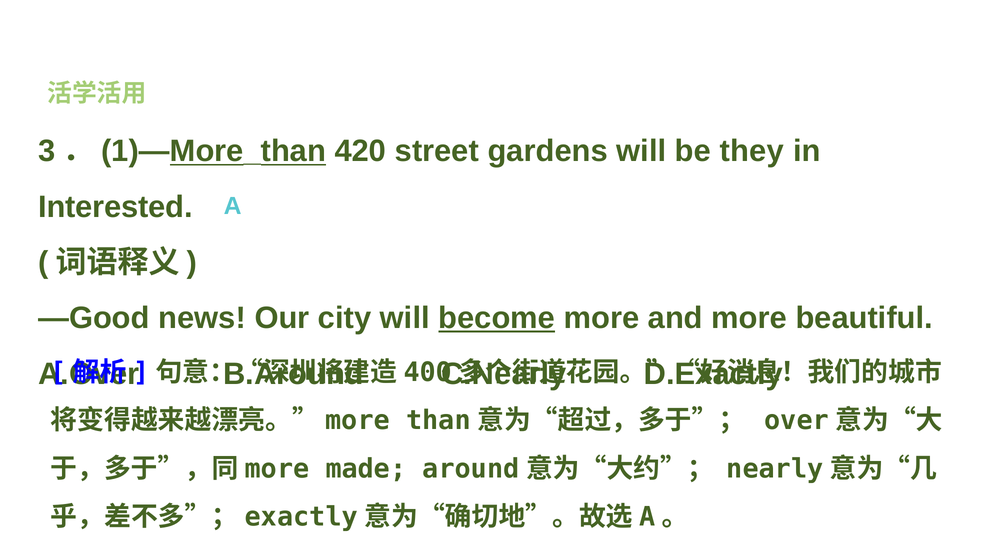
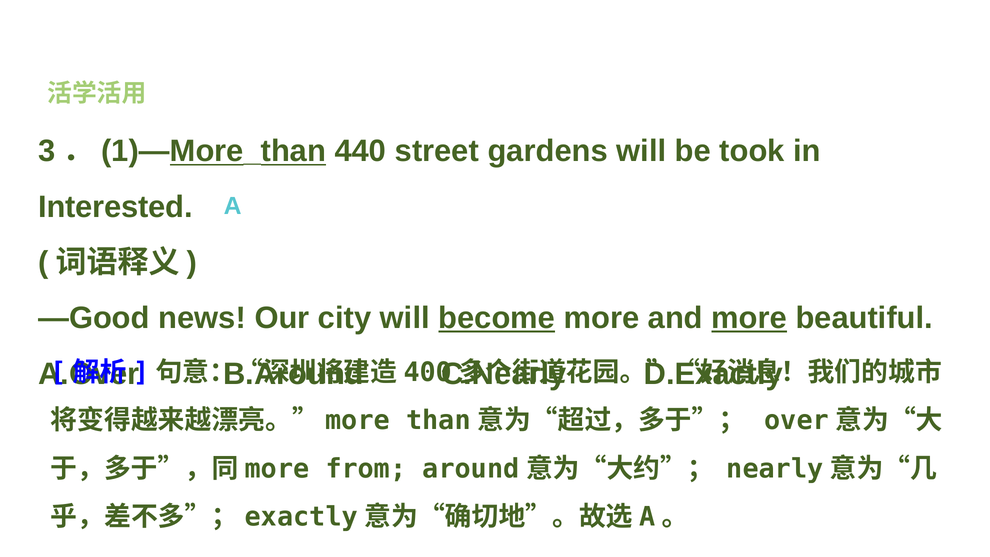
420: 420 -> 440
they: they -> took
more at (749, 318) underline: none -> present
made: made -> from
